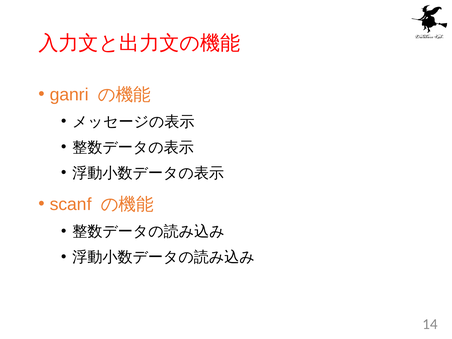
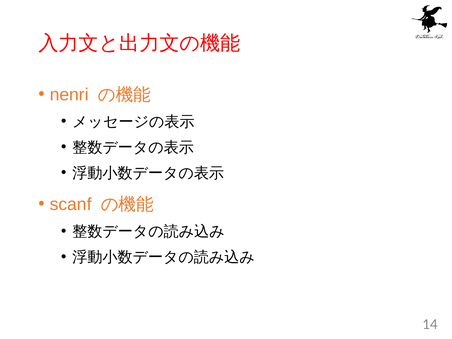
ganri: ganri -> nenri
